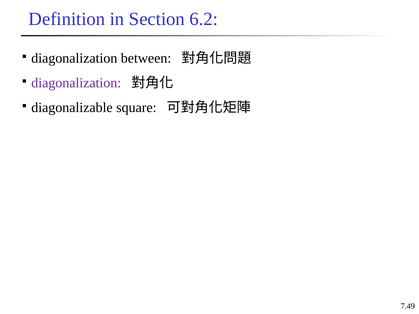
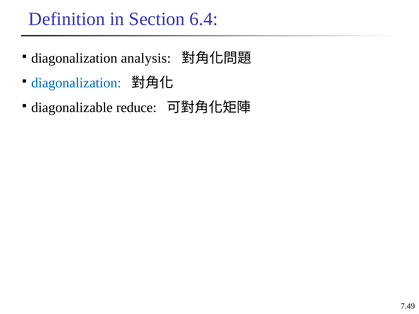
6.2: 6.2 -> 6.4
between: between -> analysis
diagonalization at (76, 83) colour: purple -> blue
square: square -> reduce
